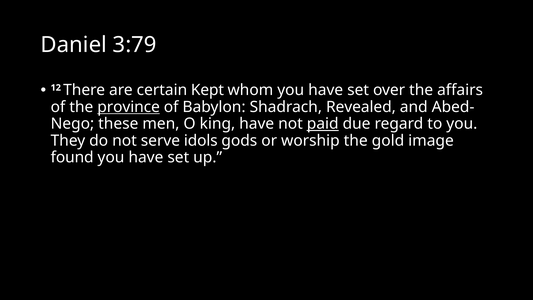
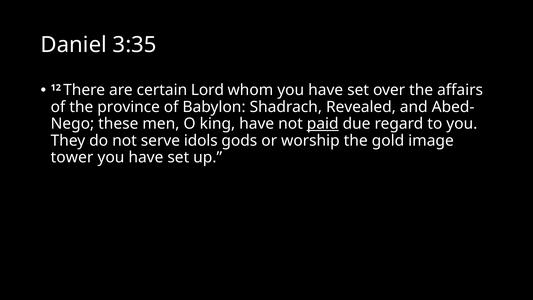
3:79: 3:79 -> 3:35
Kept: Kept -> Lord
province underline: present -> none
found: found -> tower
